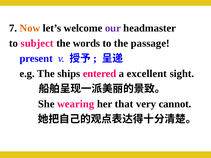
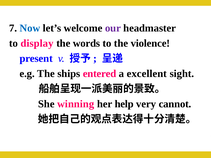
Now colour: orange -> blue
subject: subject -> display
passage: passage -> violence
wearing: wearing -> winning
that: that -> help
